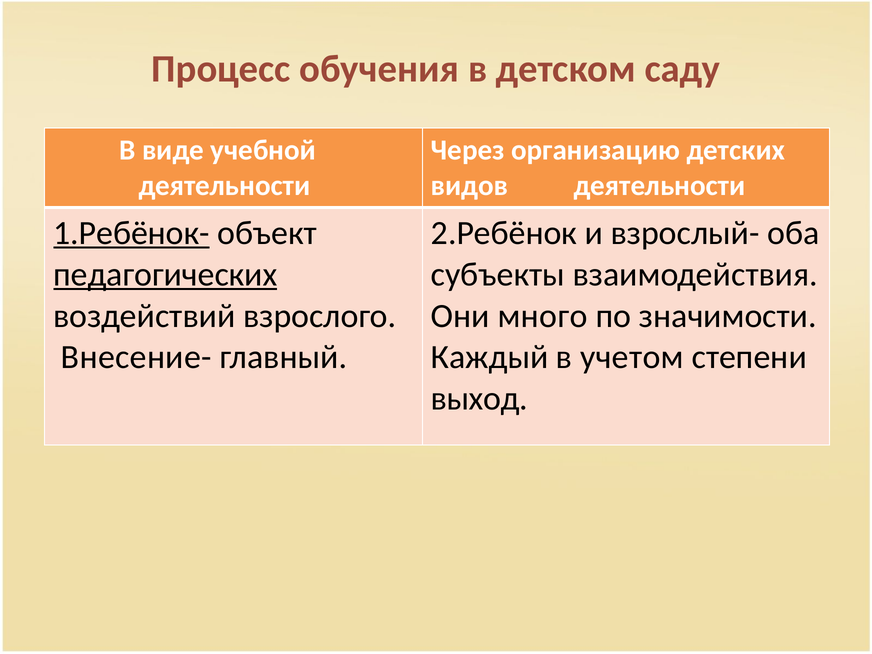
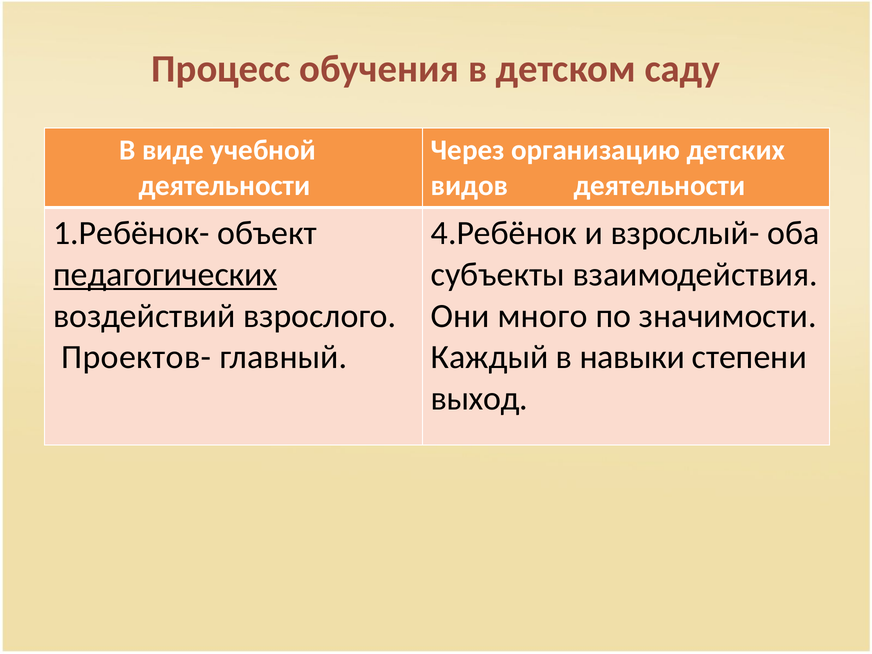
1.Ребёнок- underline: present -> none
2.Ребёнок: 2.Ребёнок -> 4.Ребёнок
Внесение-: Внесение- -> Проектов-
учетом: учетом -> навыки
